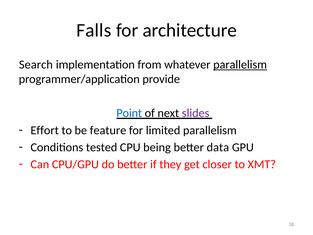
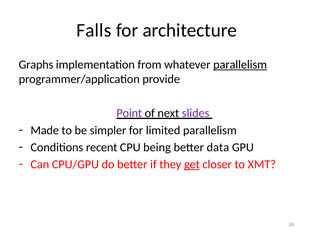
Search: Search -> Graphs
Point colour: blue -> purple
Effort: Effort -> Made
feature: feature -> simpler
tested: tested -> recent
get underline: none -> present
